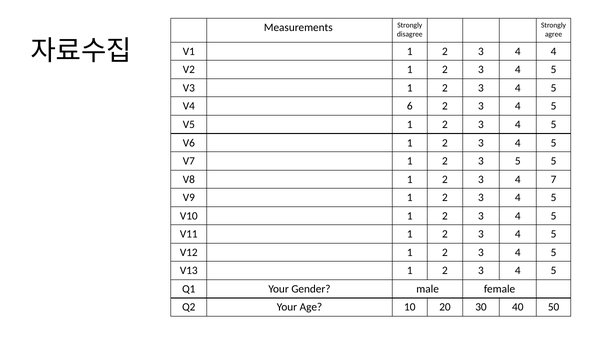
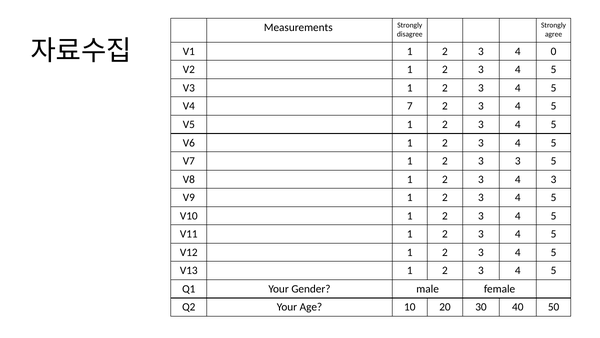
4 4: 4 -> 0
6: 6 -> 7
3 5: 5 -> 3
4 7: 7 -> 3
